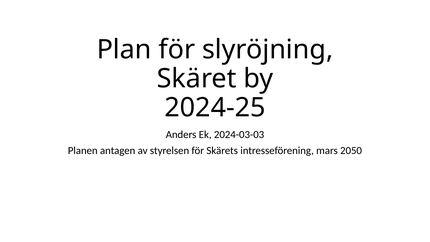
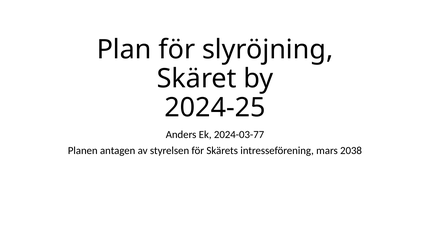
2024-03-03: 2024-03-03 -> 2024-03-77
2050: 2050 -> 2038
